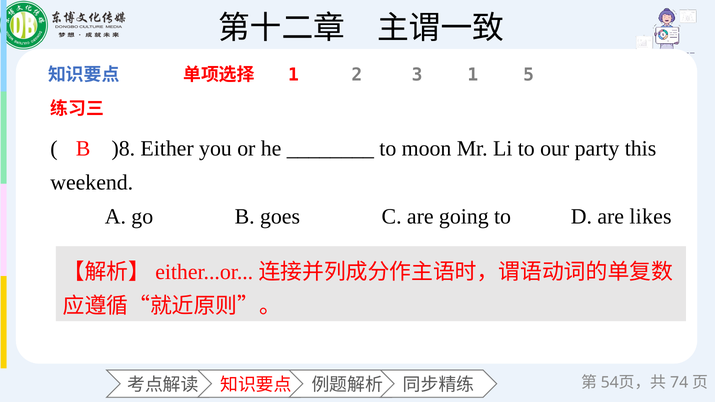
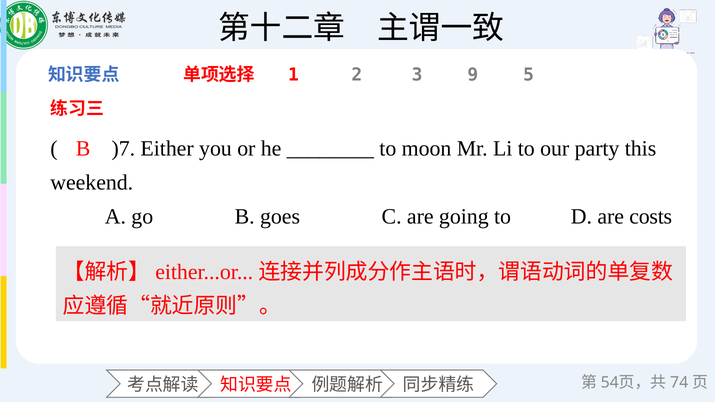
3 1: 1 -> 9
)8: )8 -> )7
likes: likes -> costs
